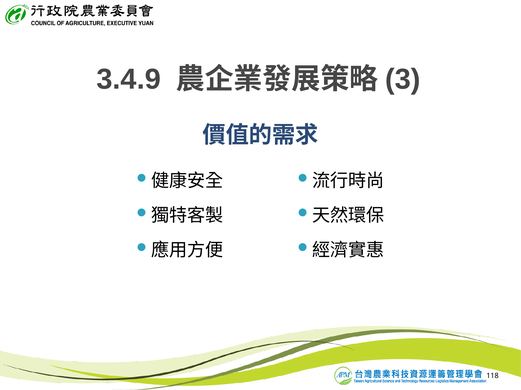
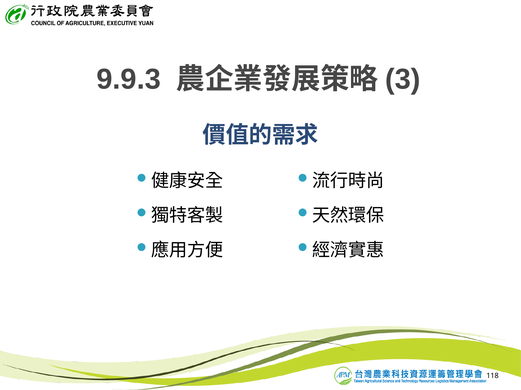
3.4.9: 3.4.9 -> 9.9.3
